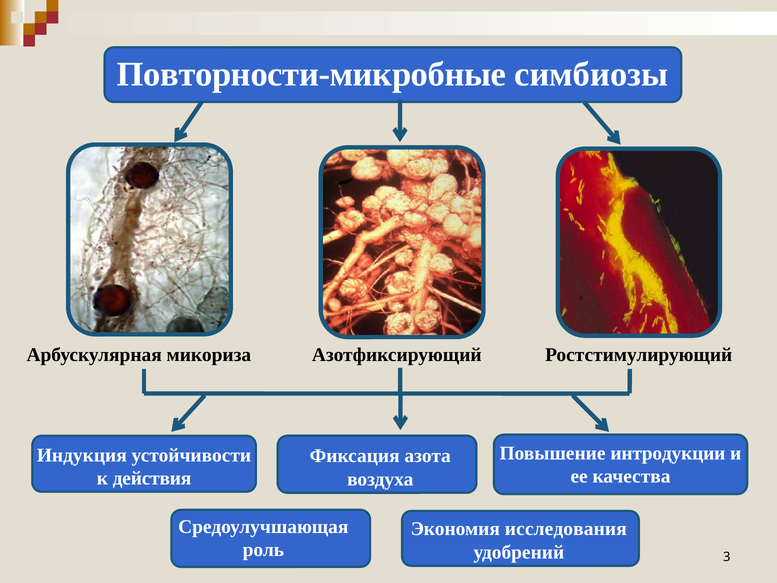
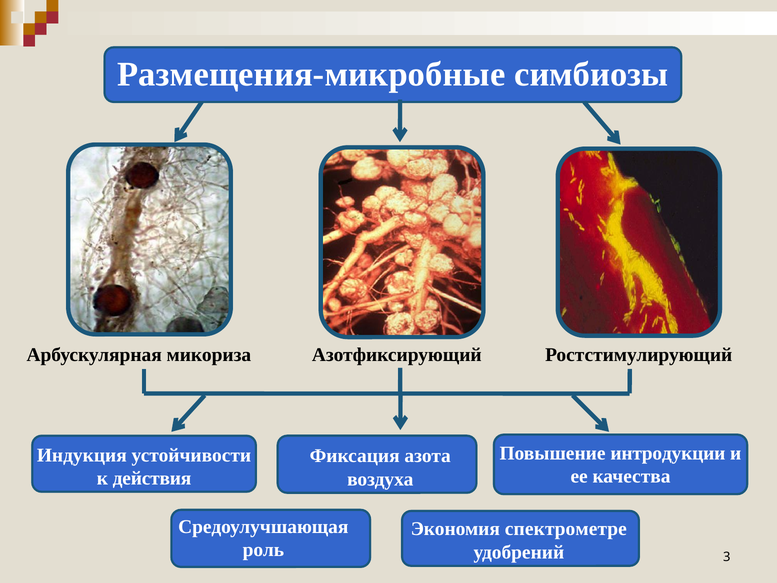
Повторности-микробные: Повторности-микробные -> Размещения-микробные
исследования: исследования -> спектрометре
